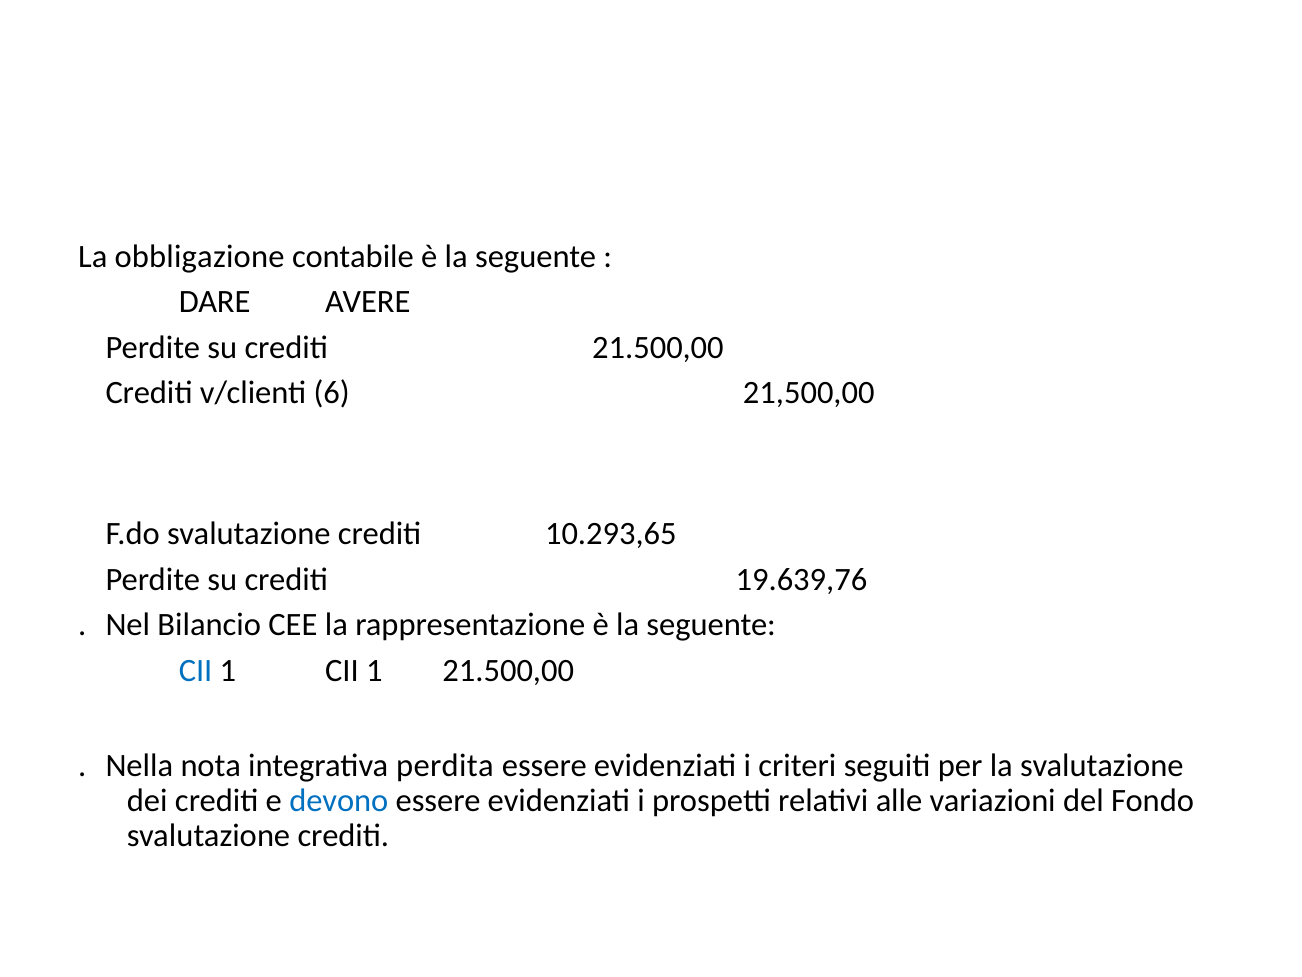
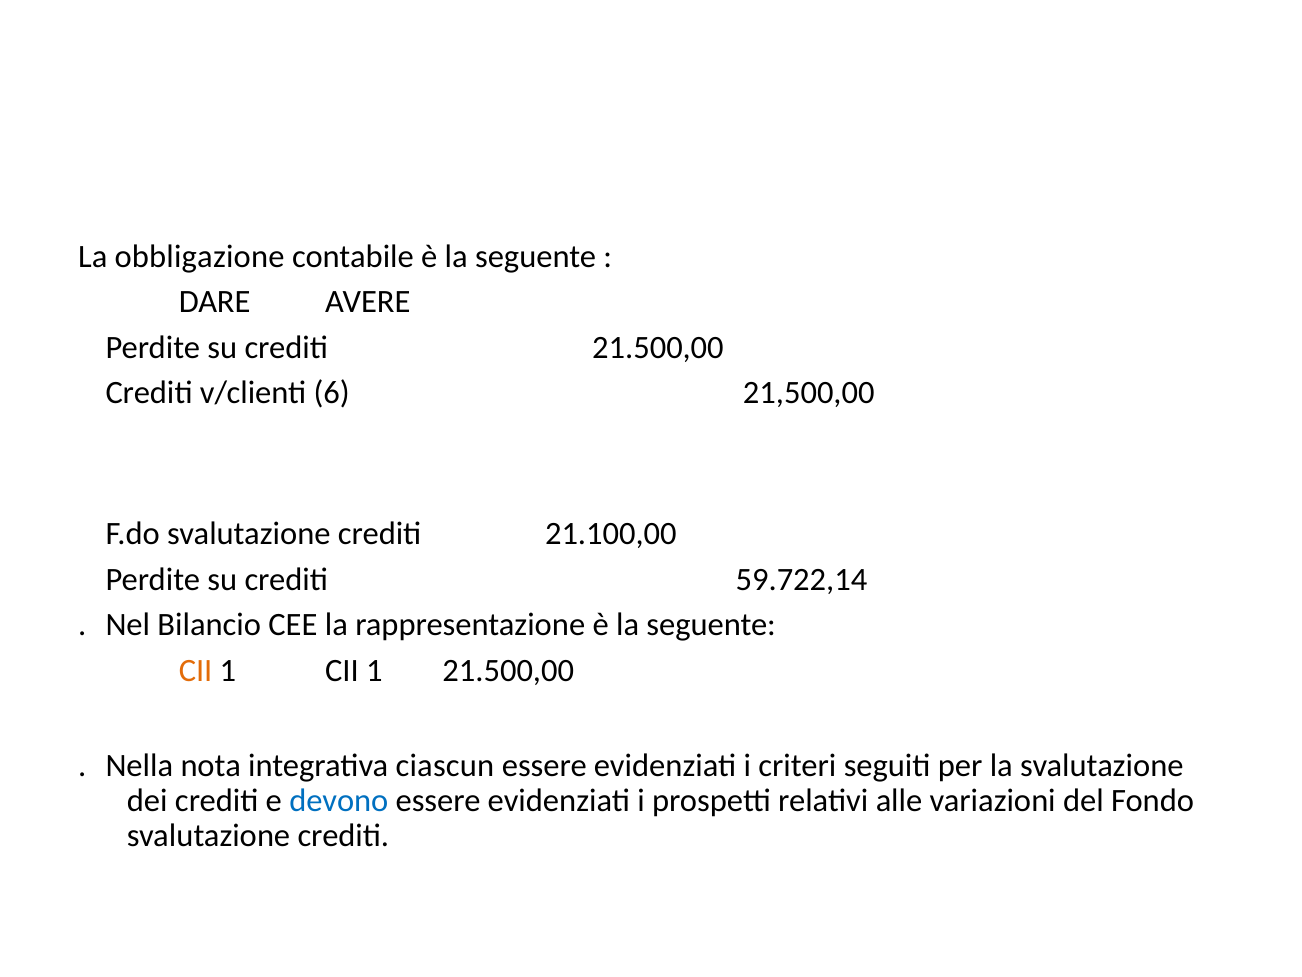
10.293,65: 10.293,65 -> 21.100,00
19.639,76: 19.639,76 -> 59.722,14
CII at (196, 670) colour: blue -> orange
perdita: perdita -> ciascun
